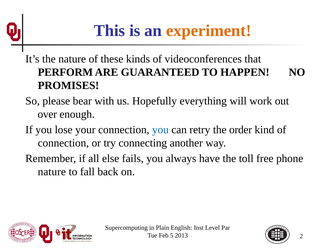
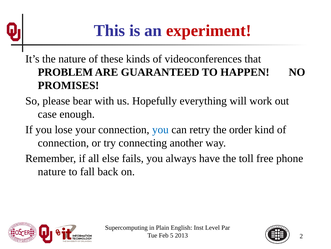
experiment colour: orange -> red
PERFORM: PERFORM -> PROBLEM
over: over -> case
